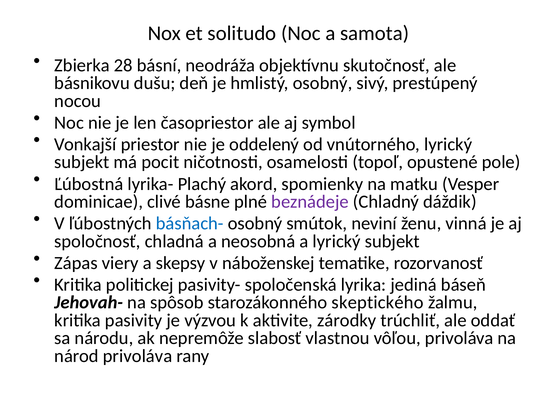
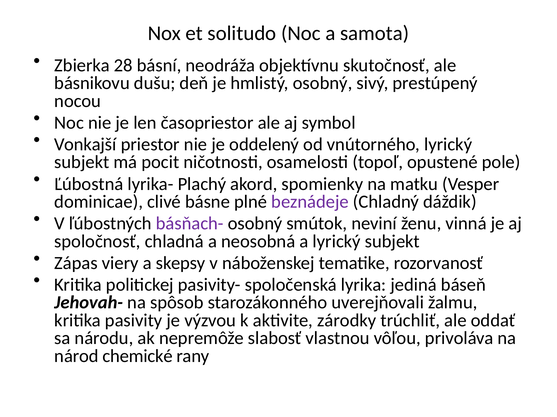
básňach- colour: blue -> purple
skeptického: skeptického -> uverejňovali
národ privoláva: privoláva -> chemické
